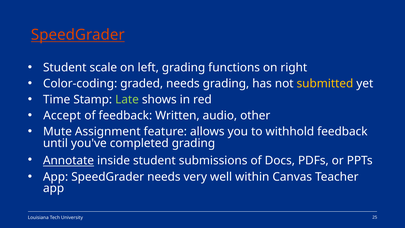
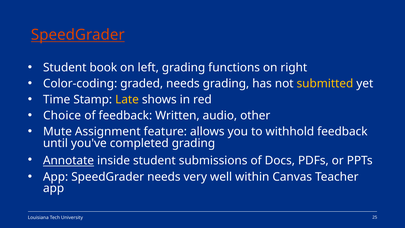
scale: scale -> book
Late colour: light green -> yellow
Accept: Accept -> Choice
